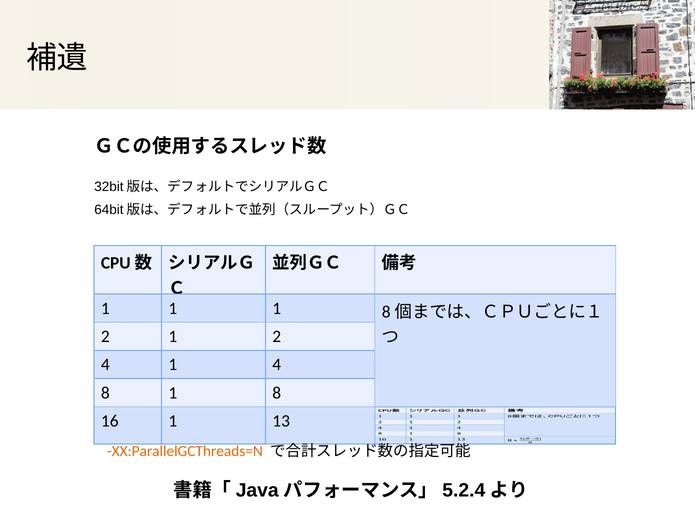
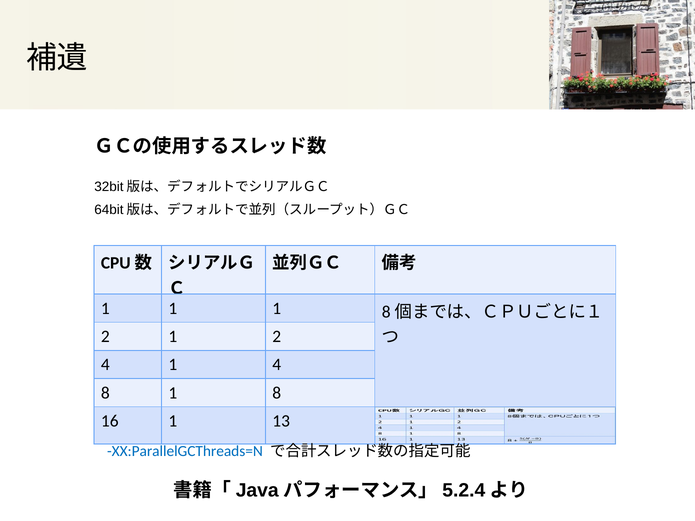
XX:ParallelGCThreads=N colour: orange -> blue
